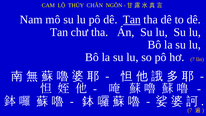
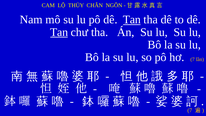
Tan at (59, 32) underline: none -> present
